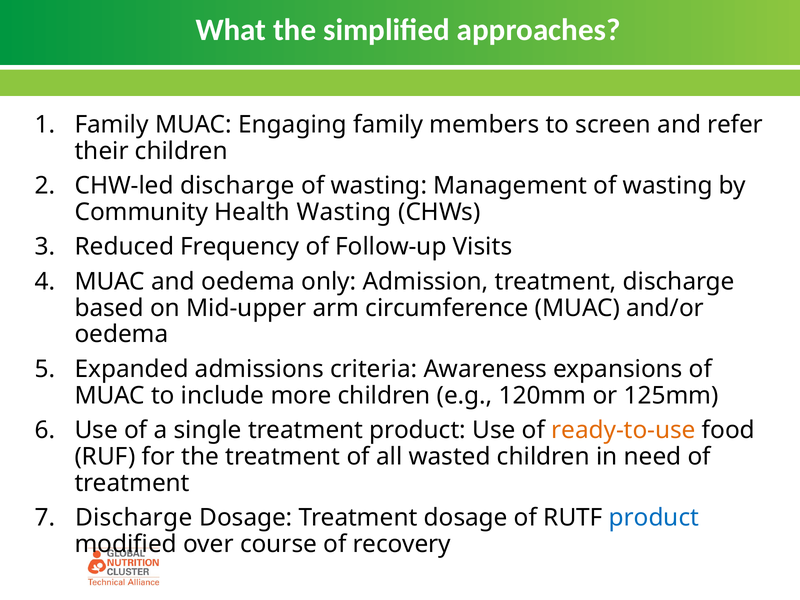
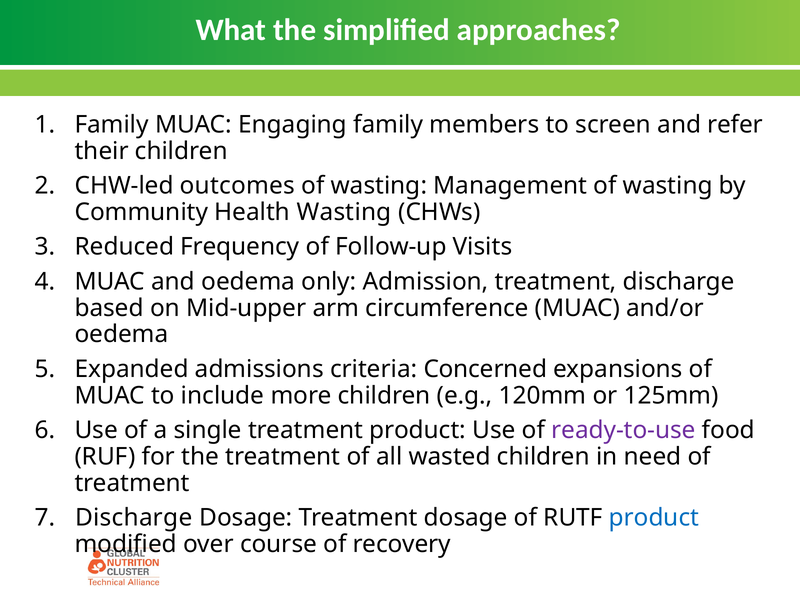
CHW-led discharge: discharge -> outcomes
Awareness: Awareness -> Concerned
ready-to-use colour: orange -> purple
